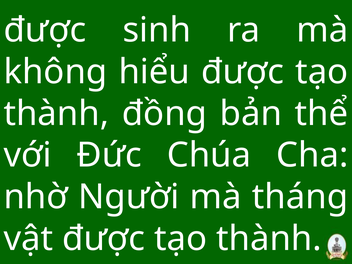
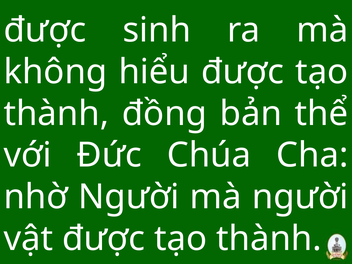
mà tháng: tháng -> người
